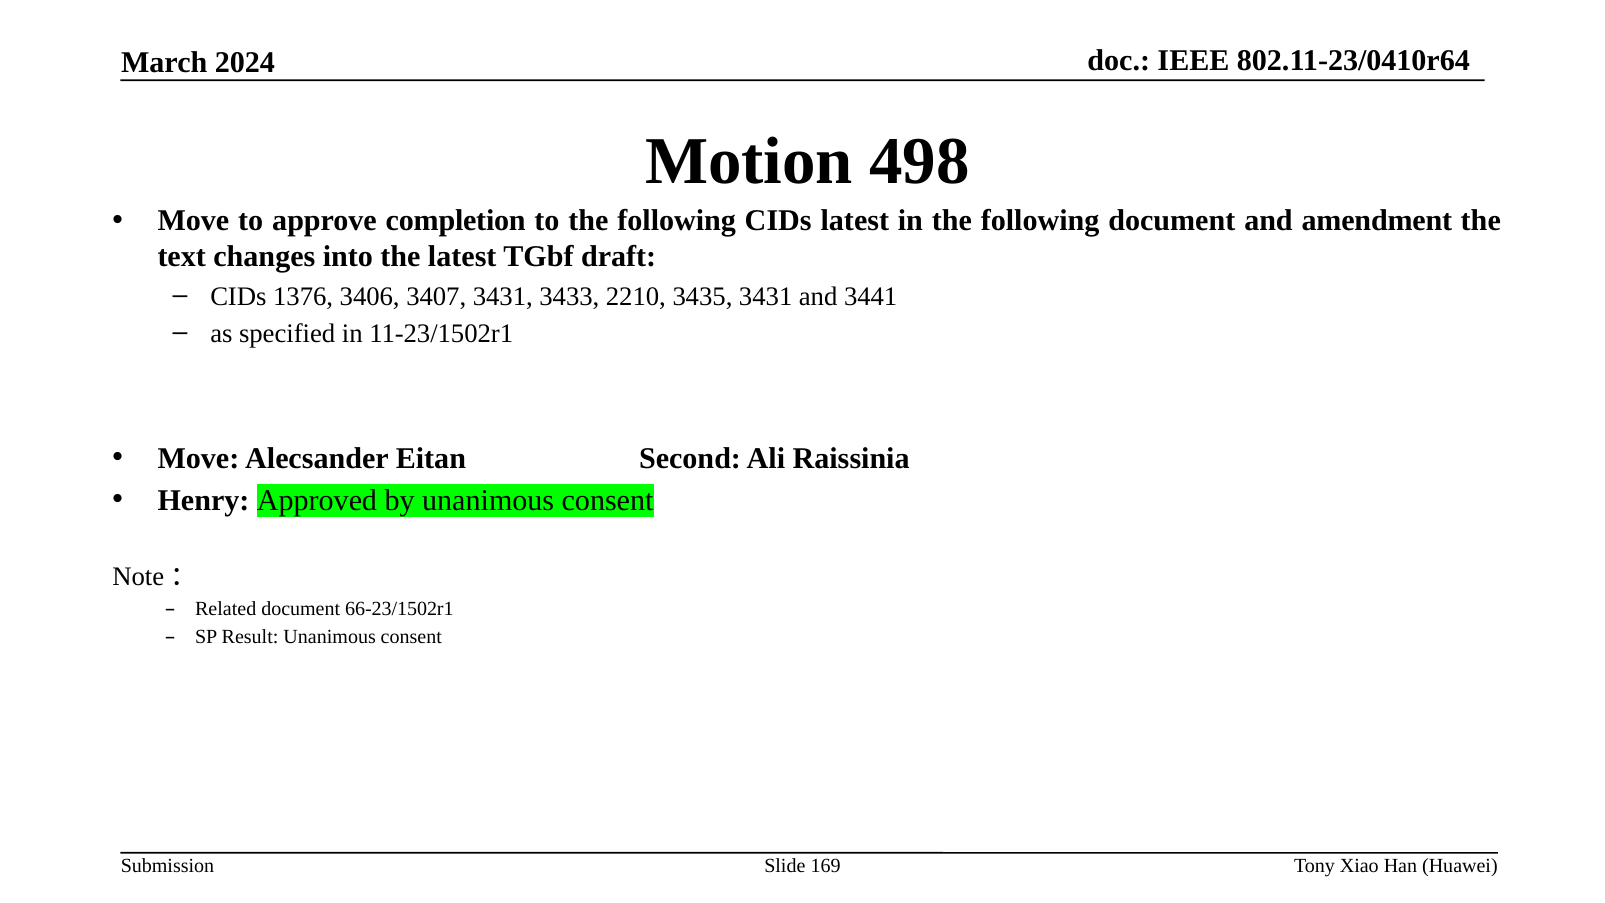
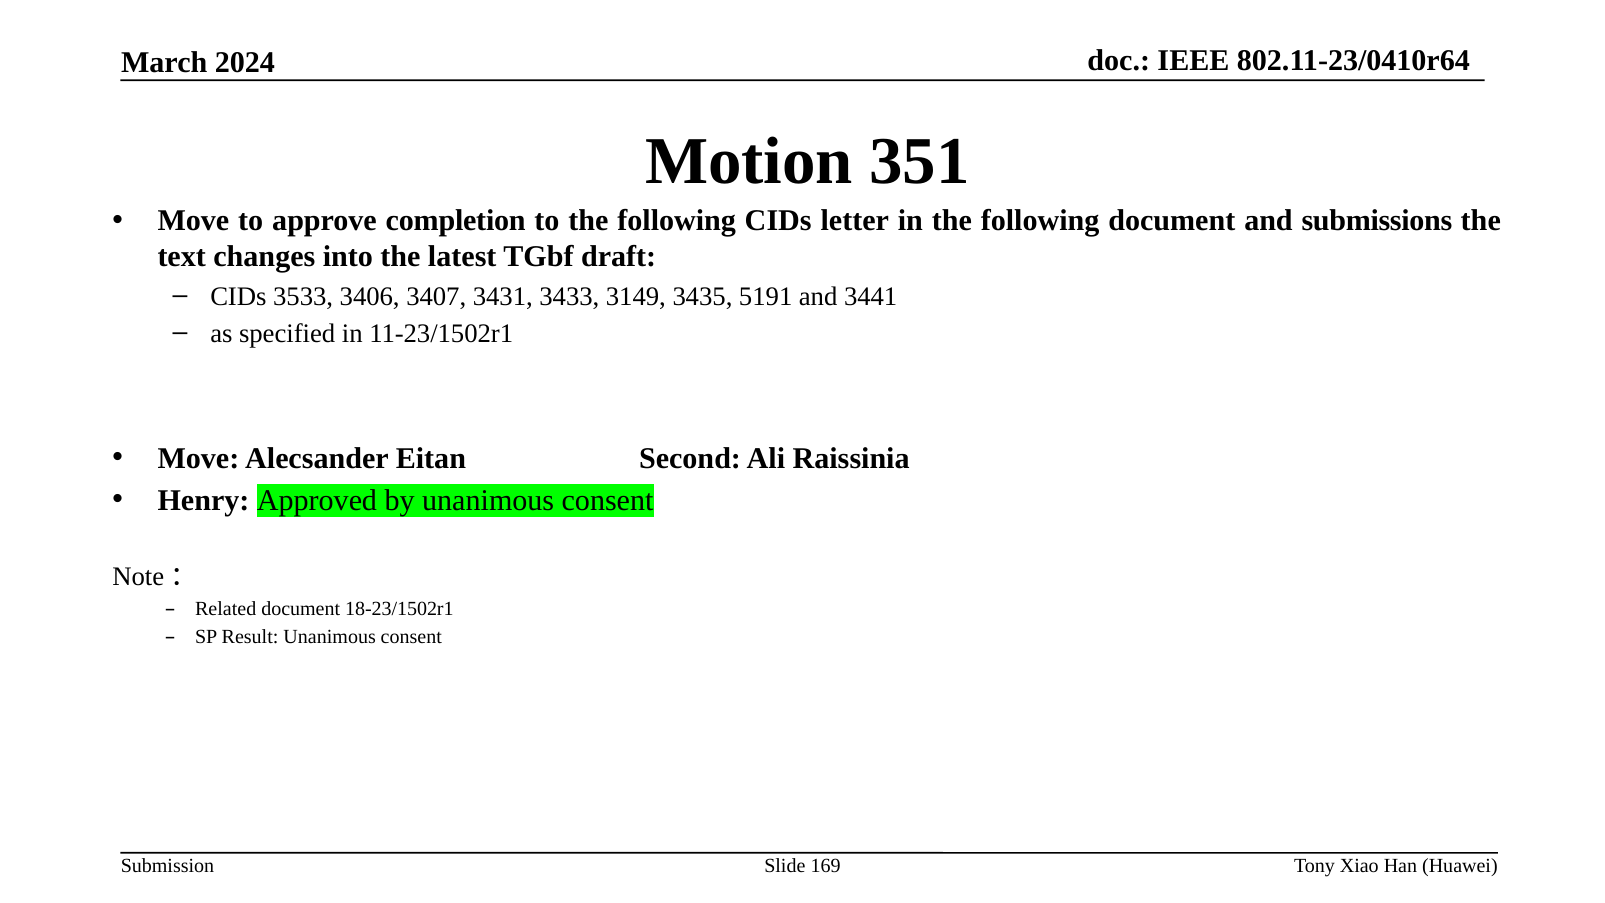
498: 498 -> 351
CIDs latest: latest -> letter
amendment: amendment -> submissions
1376: 1376 -> 3533
2210: 2210 -> 3149
3435 3431: 3431 -> 5191
66-23/1502r1: 66-23/1502r1 -> 18-23/1502r1
